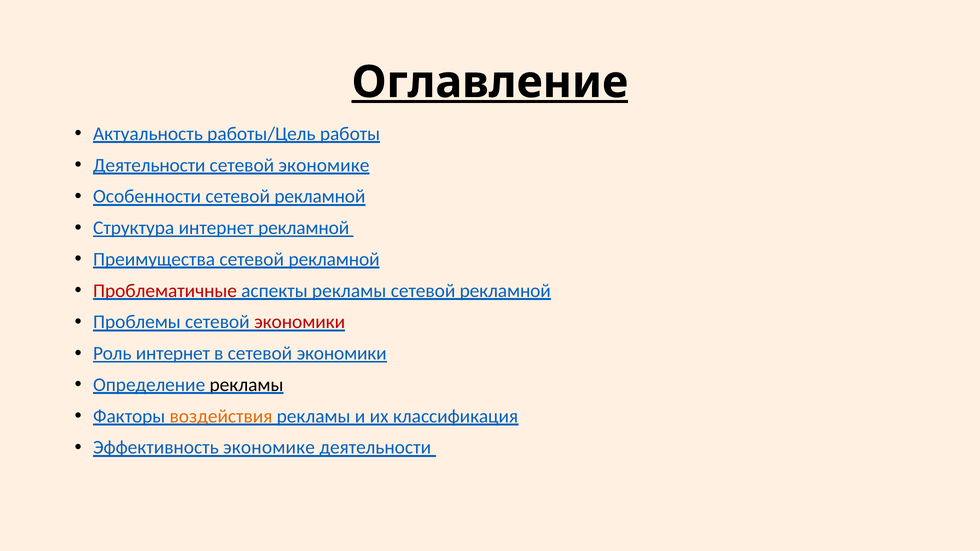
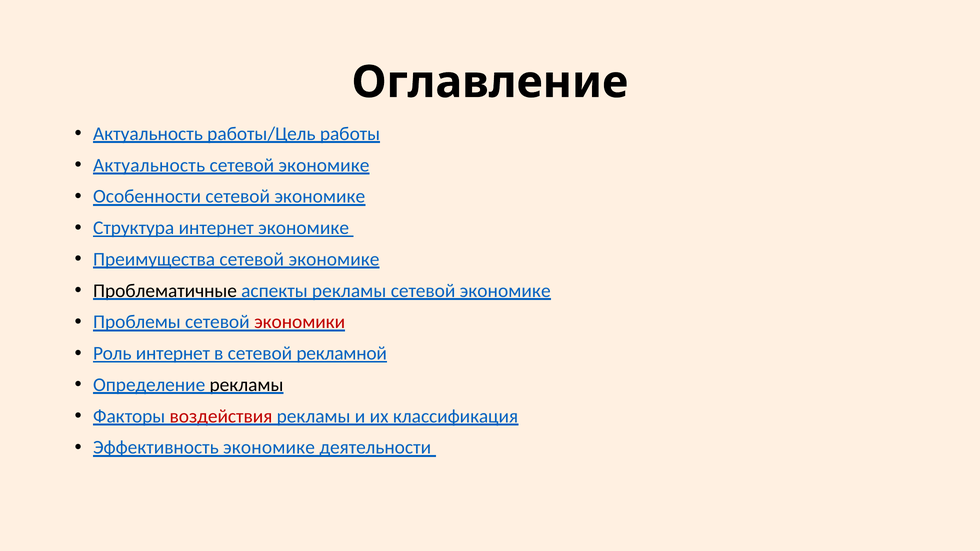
Оглавление underline: present -> none
Деятельности at (149, 165): Деятельности -> Актуальность
Особенности сетевой рекламной: рекламной -> экономике
интернет рекламной: рекламной -> экономике
Преимущества сетевой рекламной: рекламной -> экономике
Проблематичные colour: red -> black
рекламной at (505, 291): рекламной -> экономике
в сетевой экономики: экономики -> рекламной
воздействия colour: orange -> red
